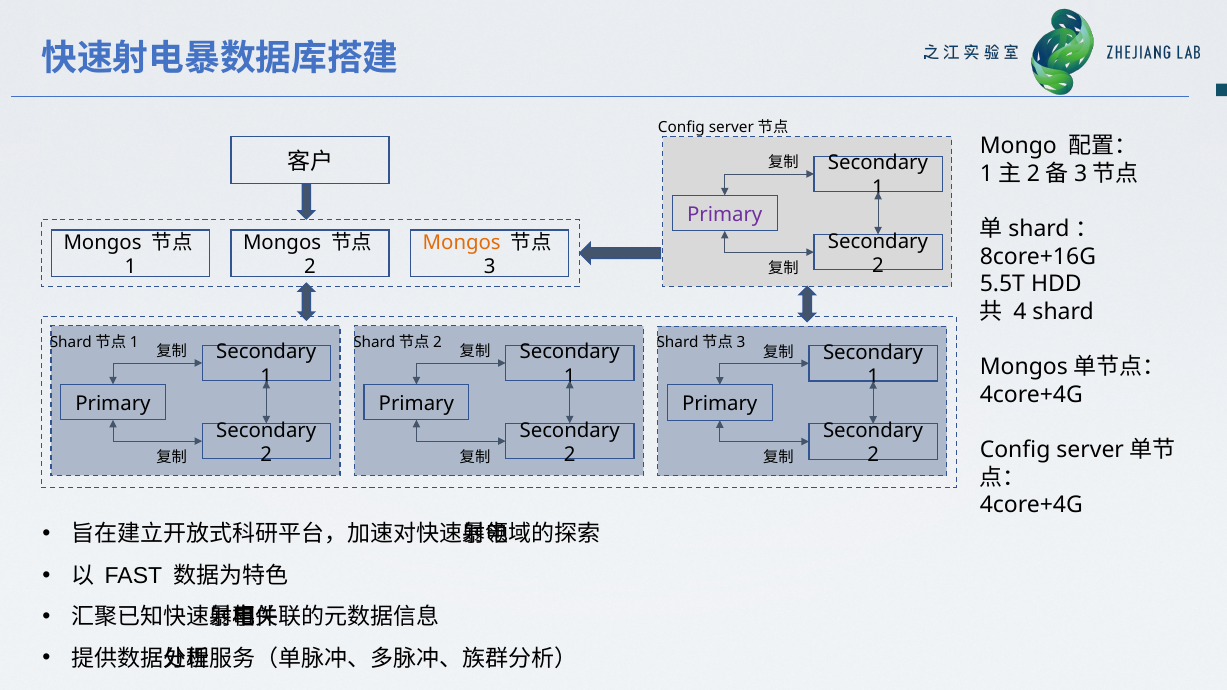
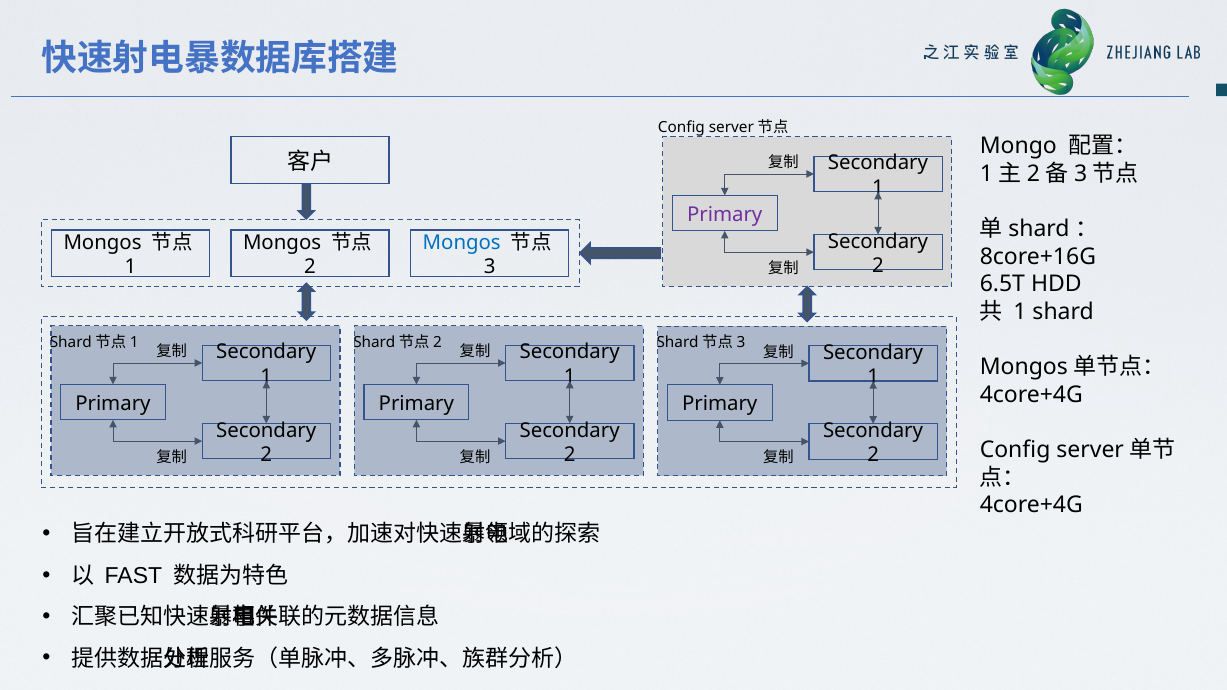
Mongos at (462, 243) colour: orange -> blue
5.5T: 5.5T -> 6.5T
4 at (1020, 312): 4 -> 1
